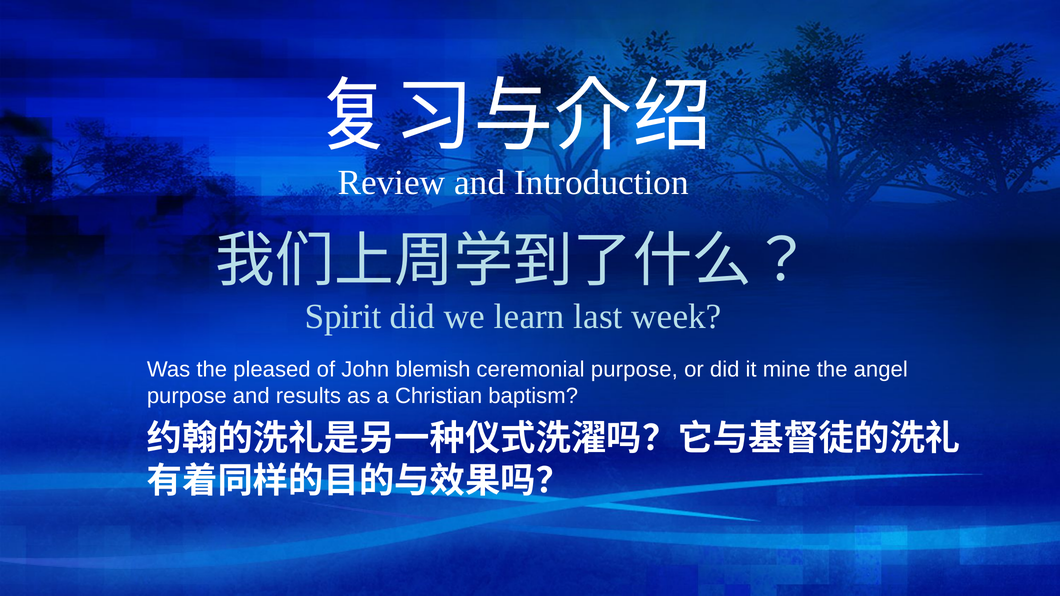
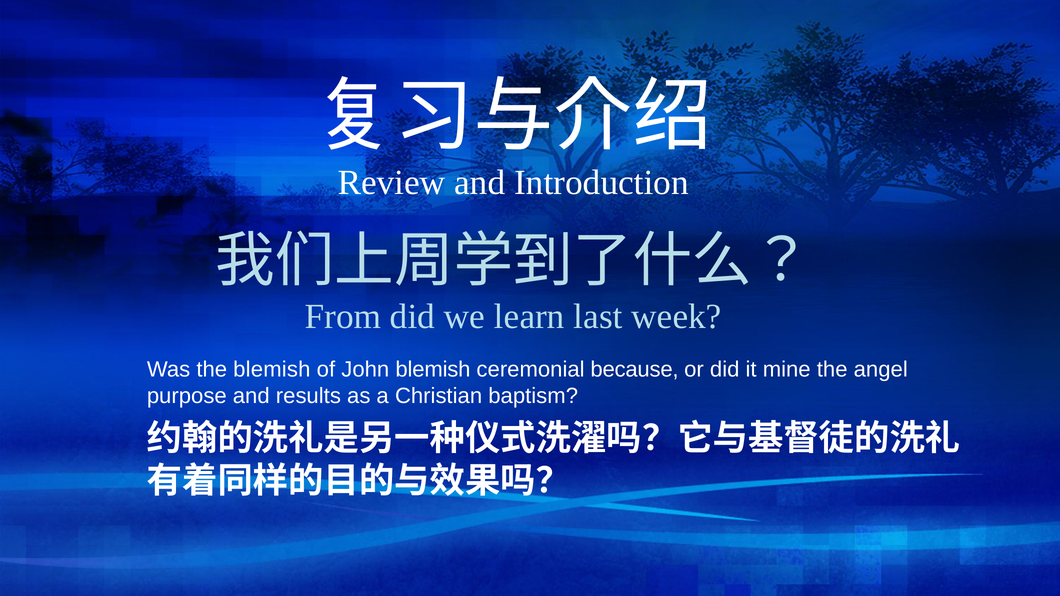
Spirit: Spirit -> From
the pleased: pleased -> blemish
ceremonial purpose: purpose -> because
